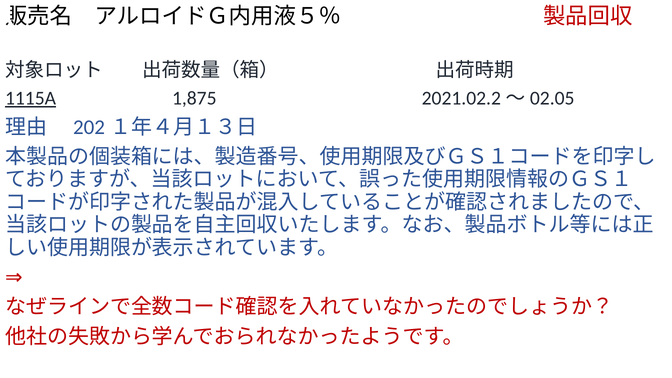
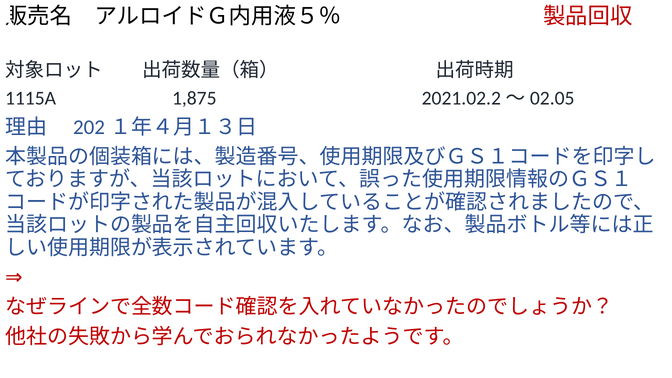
1115A underline: present -> none
